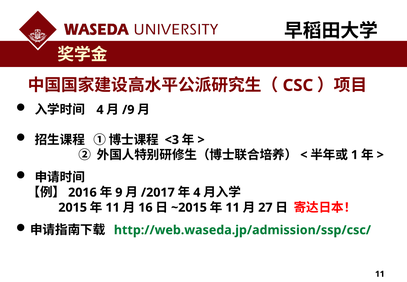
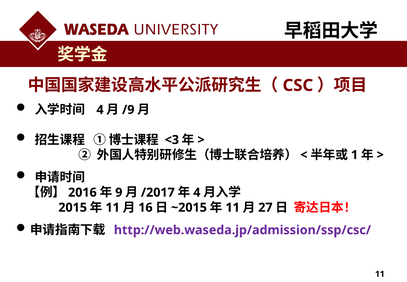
http://web.waseda.jp/admission/ssp/csc/ colour: green -> purple
